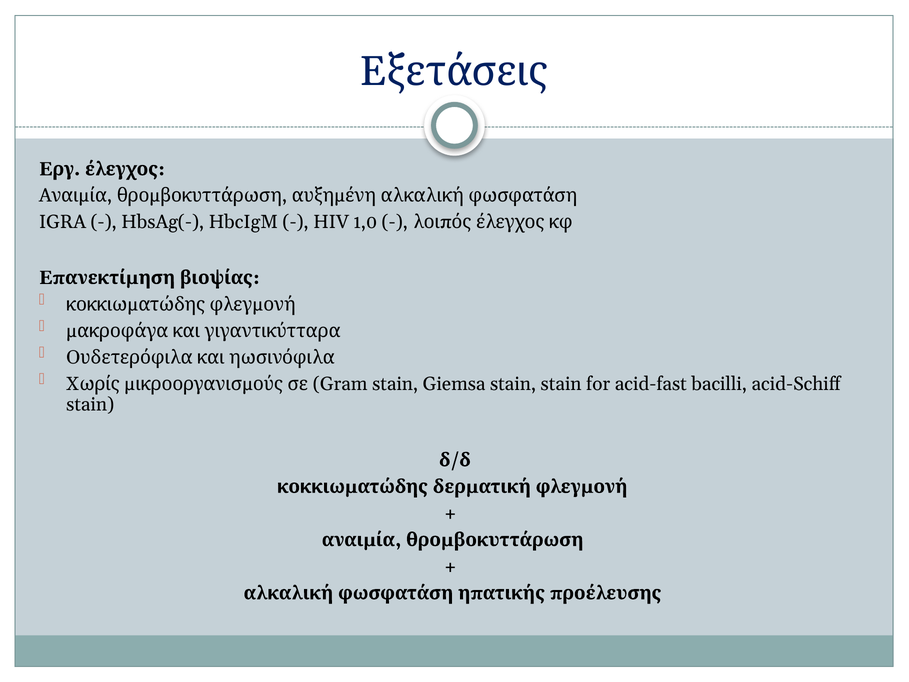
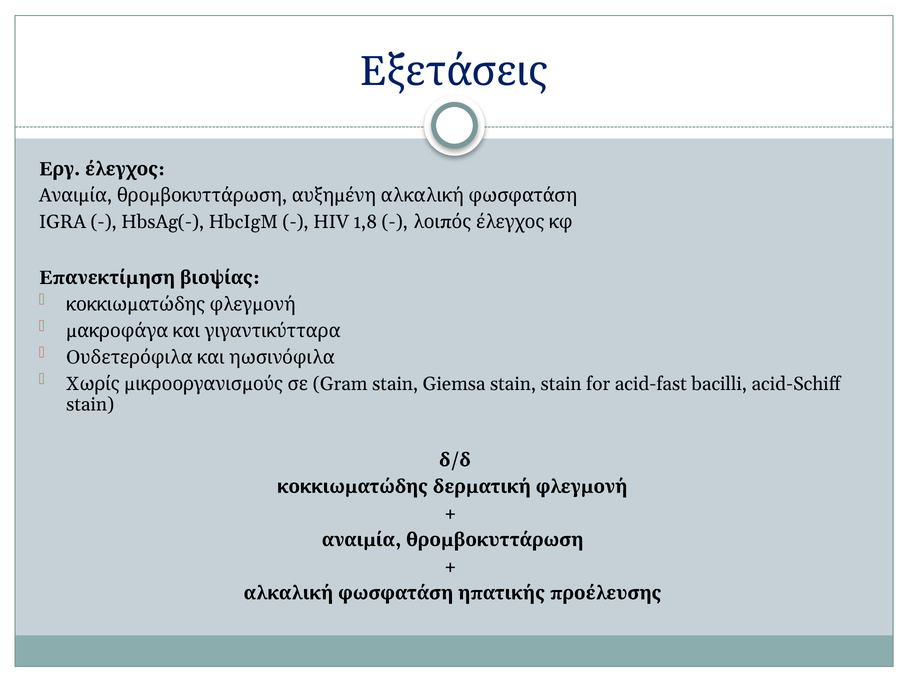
1,0: 1,0 -> 1,8
